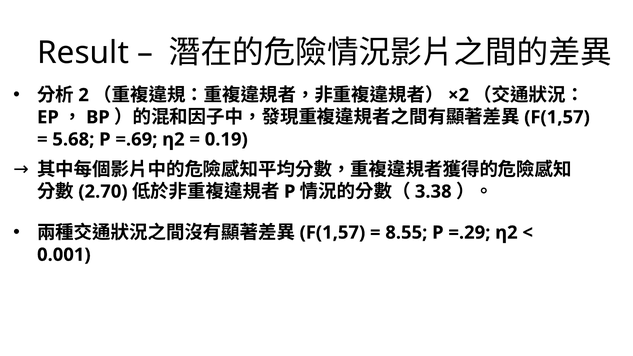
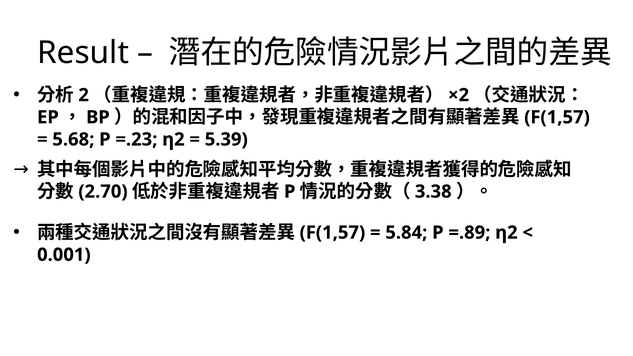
=.69: =.69 -> =.23
0.19: 0.19 -> 5.39
8.55: 8.55 -> 5.84
=.29: =.29 -> =.89
